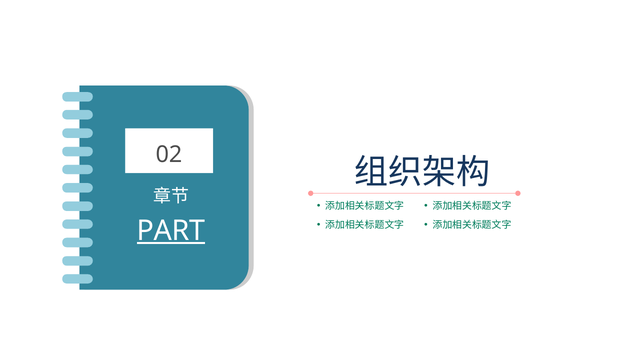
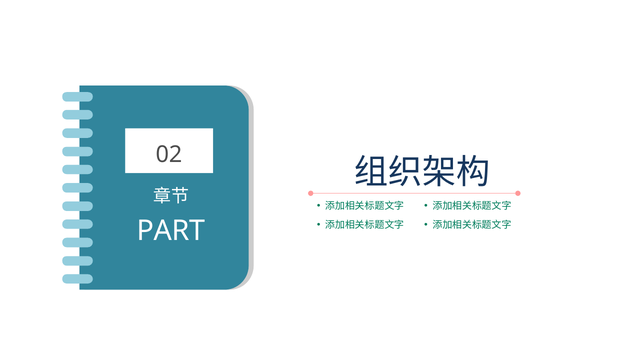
PART underline: present -> none
